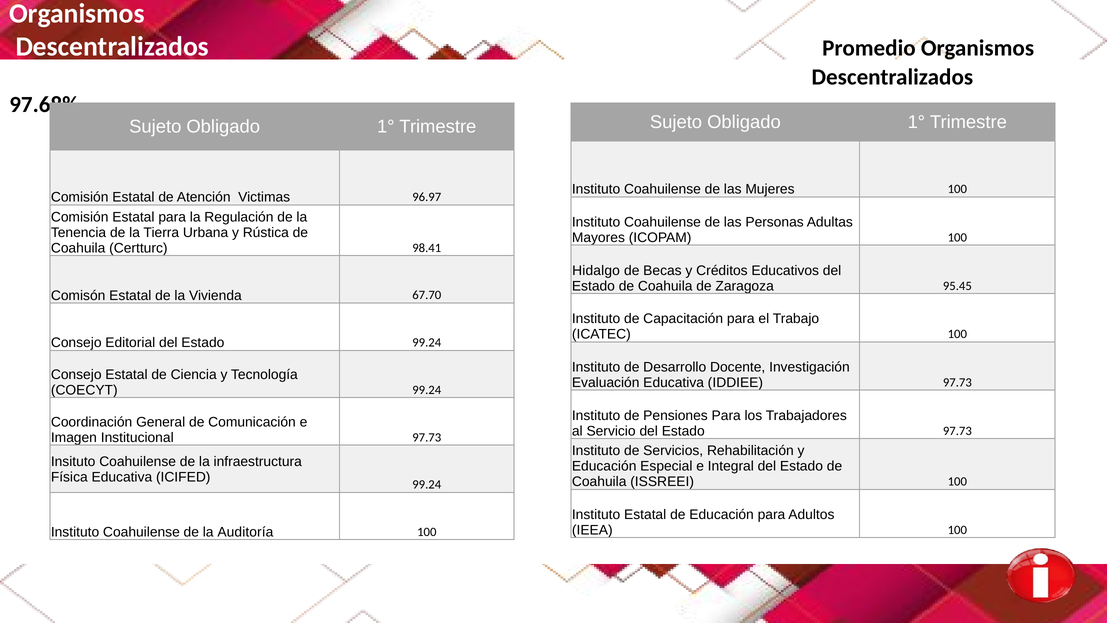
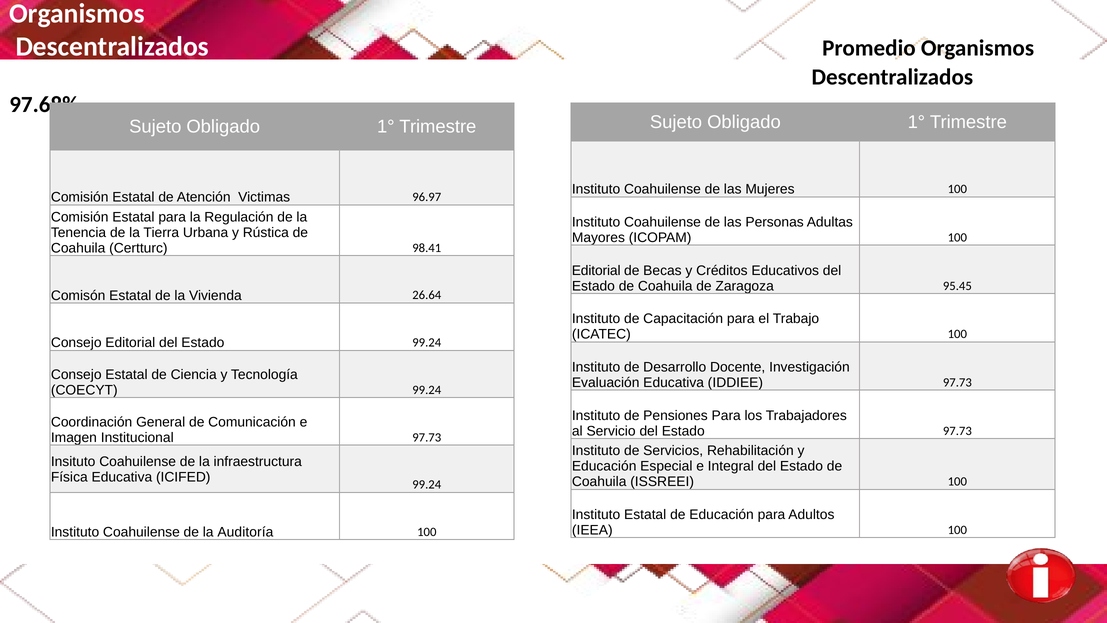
Hidalgo at (596, 270): Hidalgo -> Editorial
67.70: 67.70 -> 26.64
